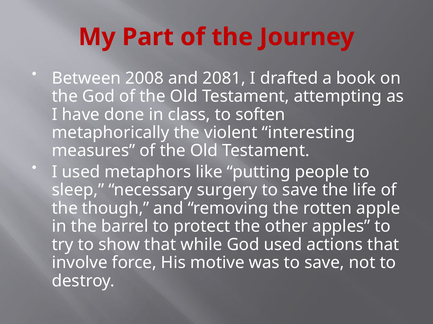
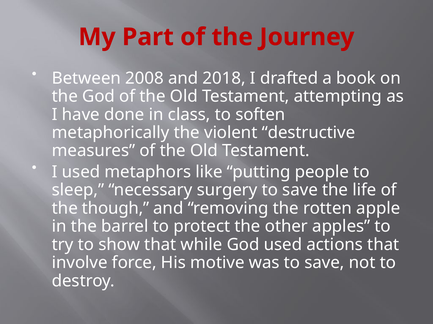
2081: 2081 -> 2018
interesting: interesting -> destructive
